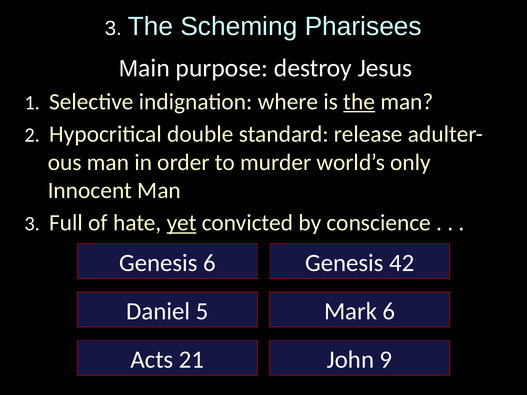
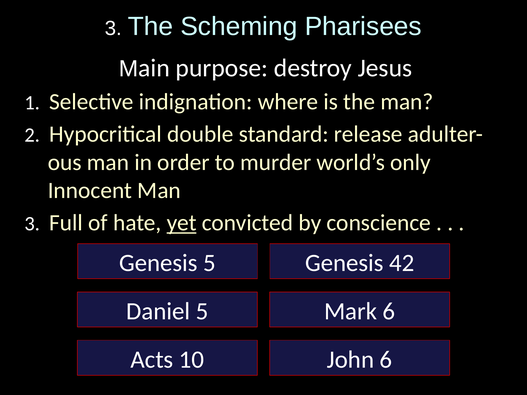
the at (359, 102) underline: present -> none
Genesis 6: 6 -> 5
21: 21 -> 10
John 9: 9 -> 6
